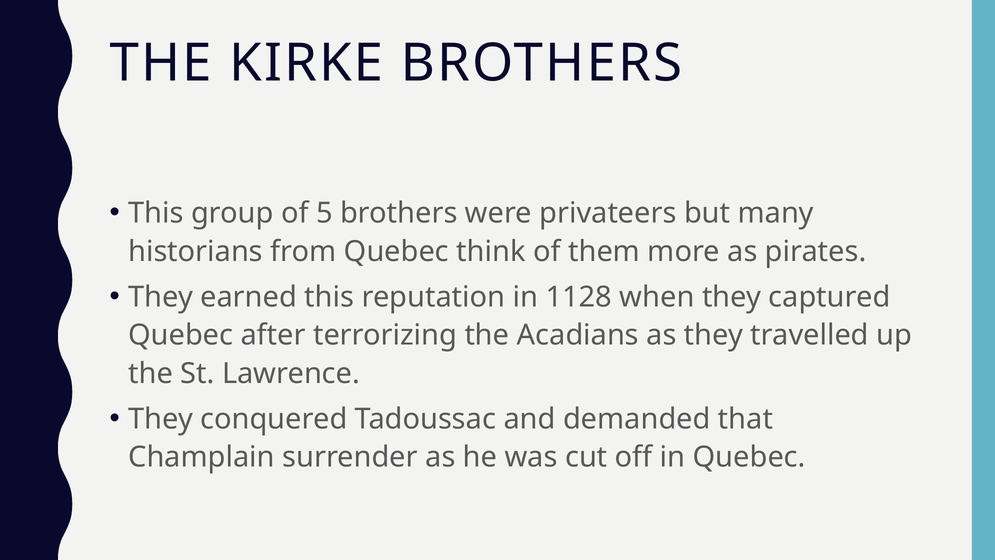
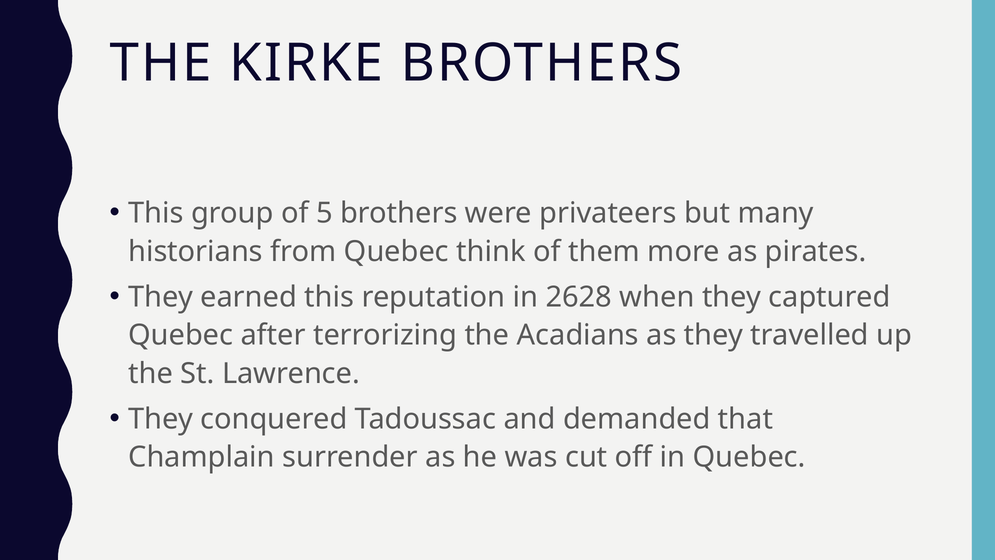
1128: 1128 -> 2628
